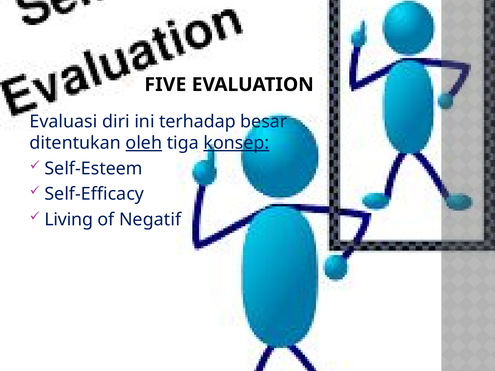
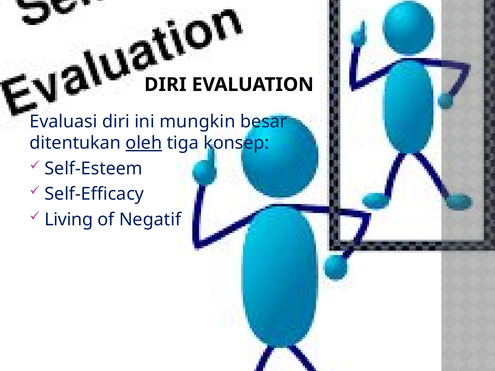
FIVE at (165, 85): FIVE -> DIRI
terhadap: terhadap -> mungkin
konsep underline: present -> none
